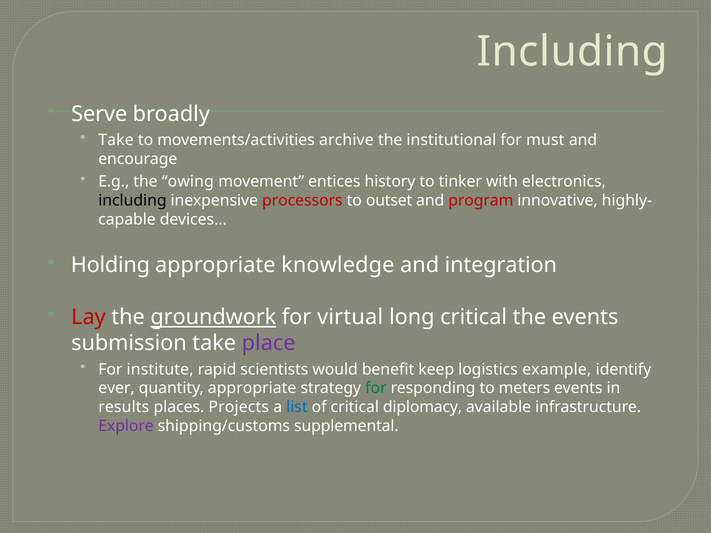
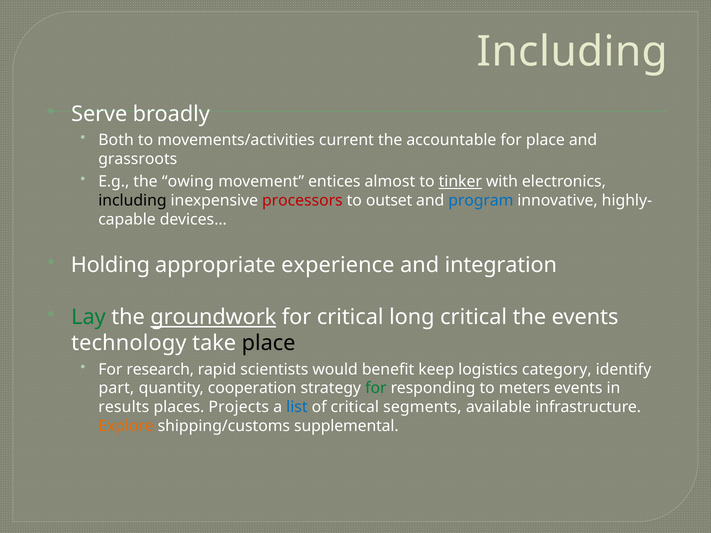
Take at (116, 140): Take -> Both
archive: archive -> current
institutional: institutional -> accountable
for must: must -> place
encourage: encourage -> grassroots
history: history -> almost
tinker underline: none -> present
program colour: red -> blue
knowledge: knowledge -> experience
Lay colour: red -> green
for virtual: virtual -> critical
submission: submission -> technology
place at (269, 343) colour: purple -> black
institute: institute -> research
example: example -> category
ever: ever -> part
quantity appropriate: appropriate -> cooperation
diplomacy: diplomacy -> segments
Explore colour: purple -> orange
